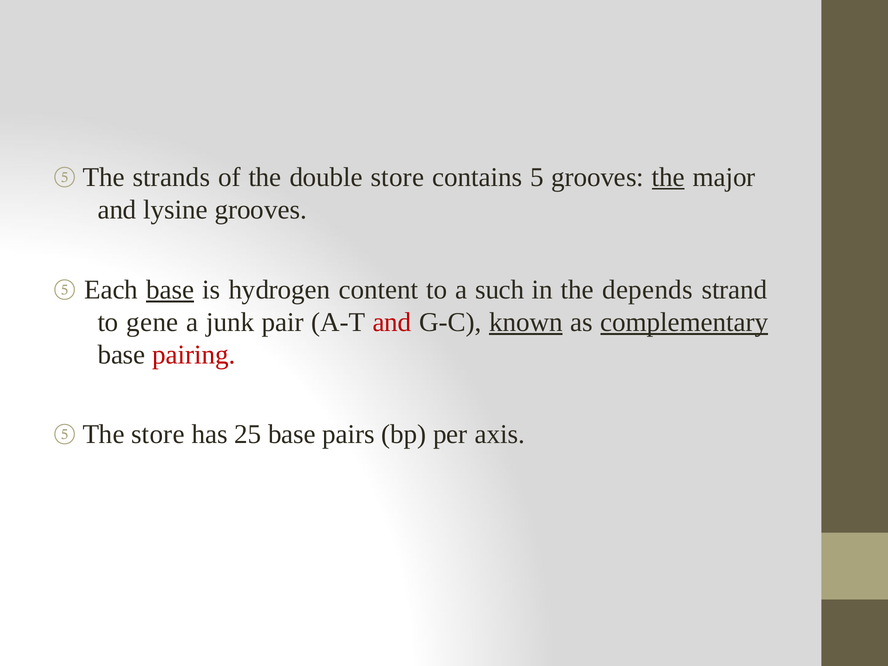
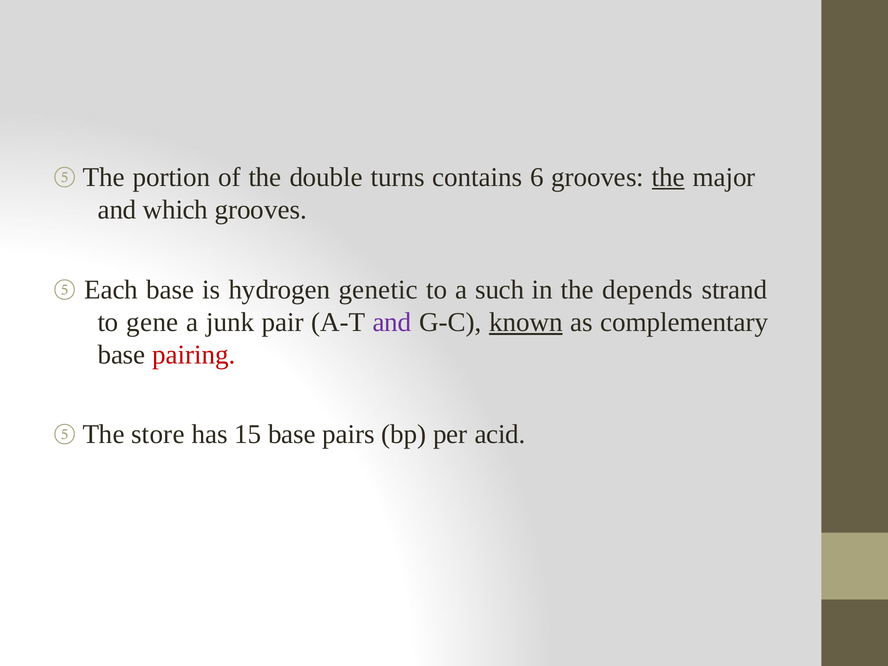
strands: strands -> portion
double store: store -> turns
5: 5 -> 6
lysine: lysine -> which
base at (170, 290) underline: present -> none
content: content -> genetic
and at (392, 322) colour: red -> purple
complementary underline: present -> none
25: 25 -> 15
axis: axis -> acid
